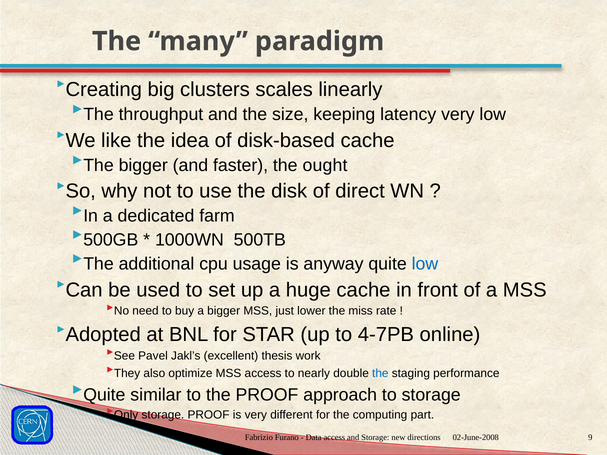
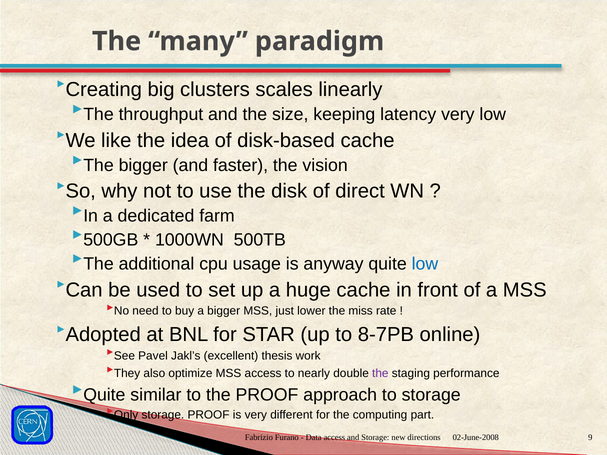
ought: ought -> vision
4-7PB: 4-7PB -> 8-7PB
the at (380, 374) colour: blue -> purple
